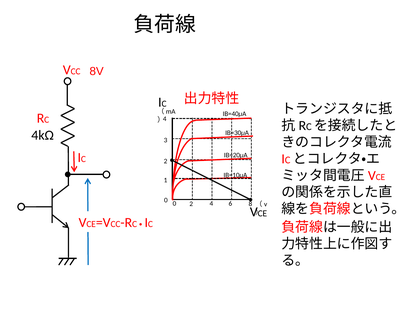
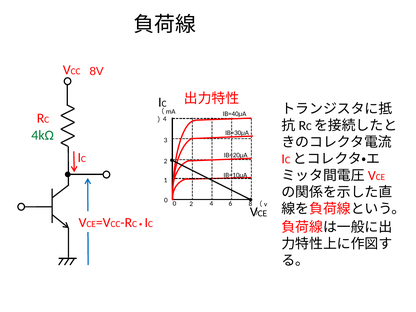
4kΩ colour: black -> green
